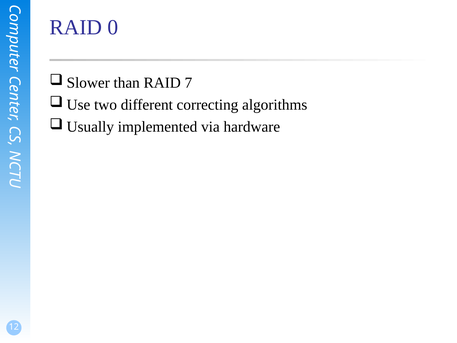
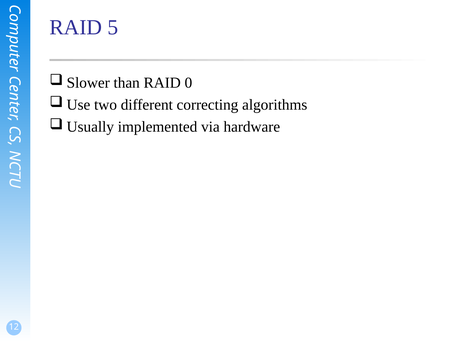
0: 0 -> 5
7: 7 -> 0
